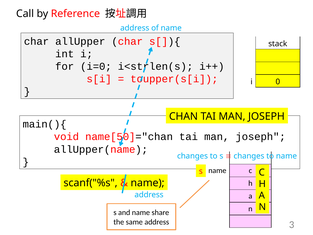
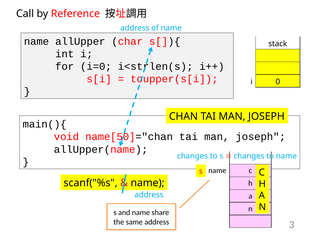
char at (36, 41): char -> name
